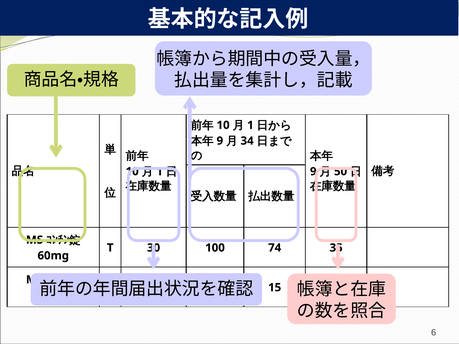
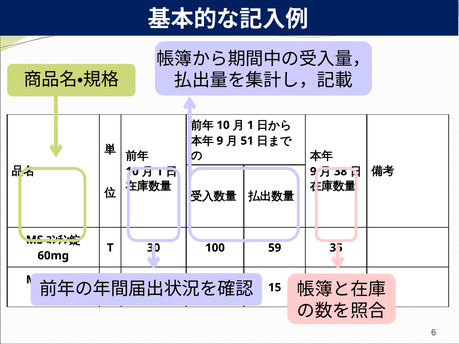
34: 34 -> 51
50: 50 -> 38
74: 74 -> 59
